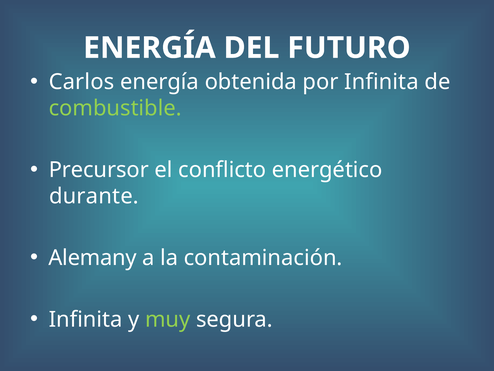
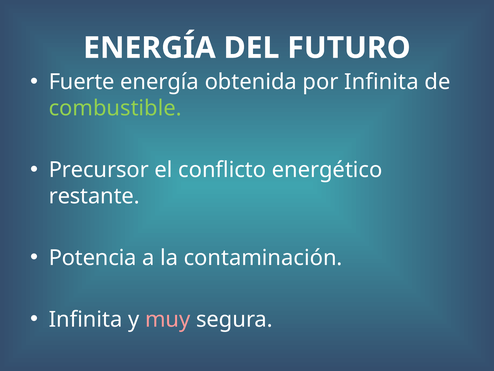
Carlos: Carlos -> Fuerte
durante: durante -> restante
Alemany: Alemany -> Potencia
muy colour: light green -> pink
